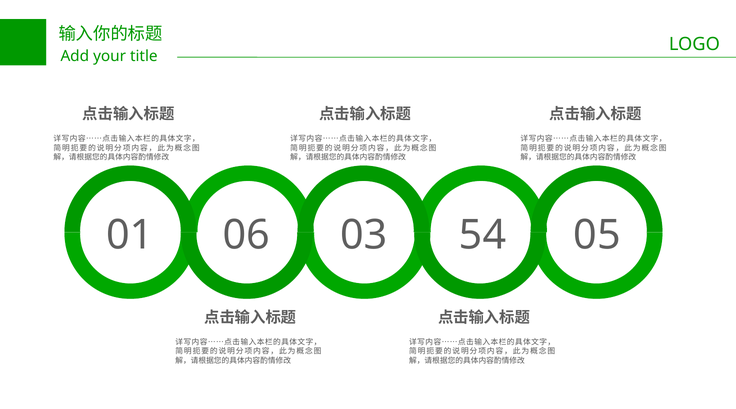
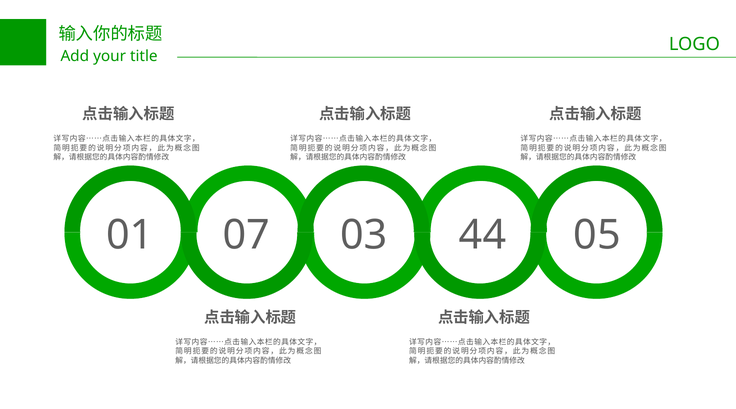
06: 06 -> 07
54: 54 -> 44
